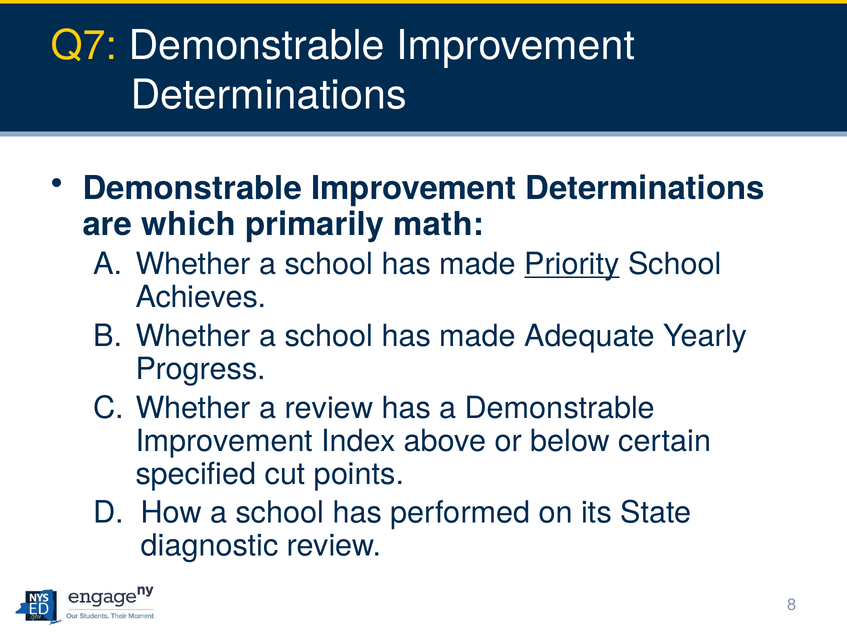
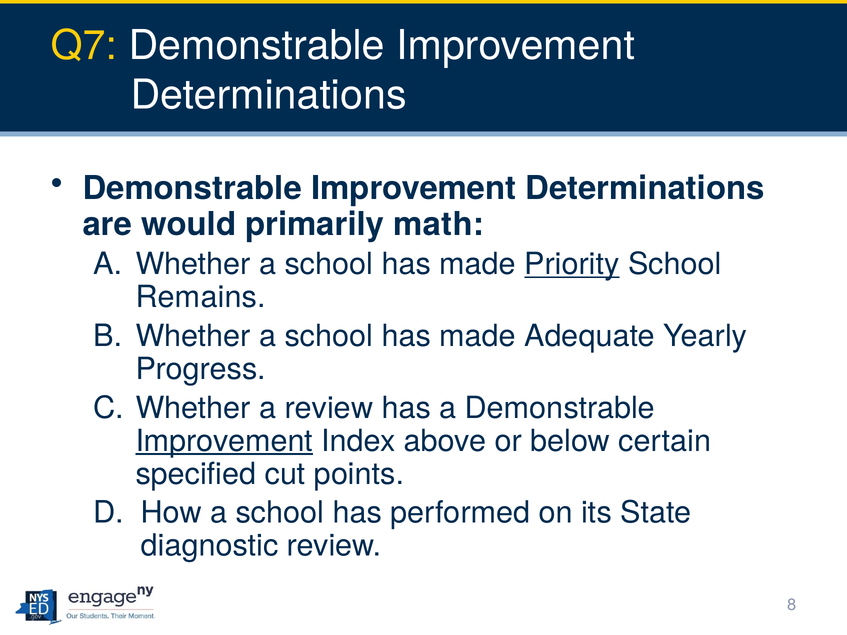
which: which -> would
Achieves: Achieves -> Remains
Improvement at (224, 441) underline: none -> present
